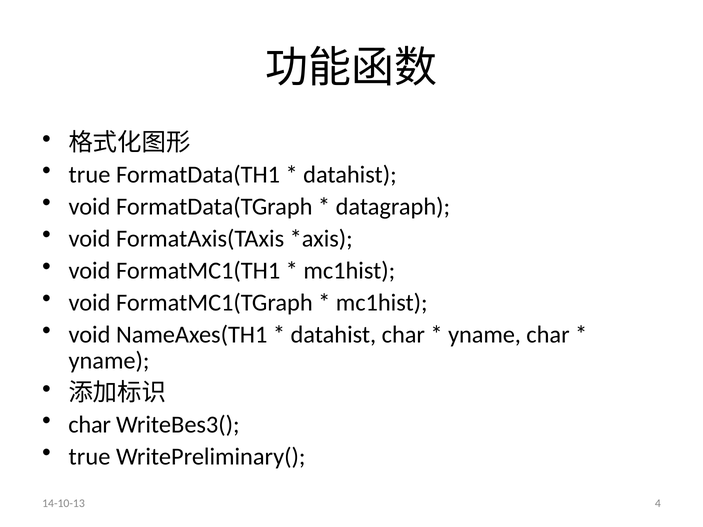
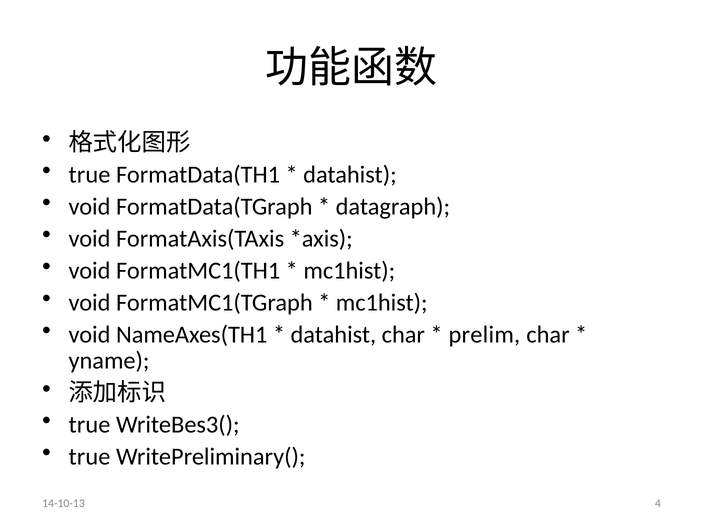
yname at (485, 335): yname -> prelim
char at (90, 425): char -> true
